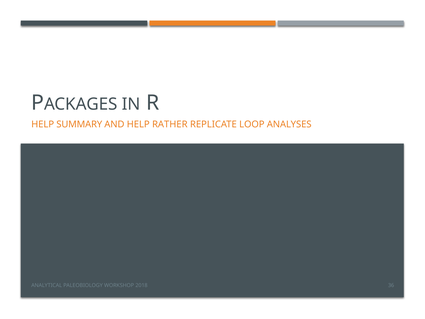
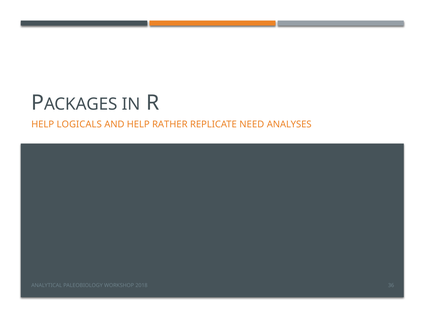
SUMMARY: SUMMARY -> LOGICALS
LOOP: LOOP -> NEED
